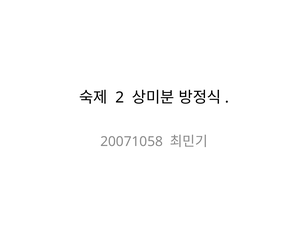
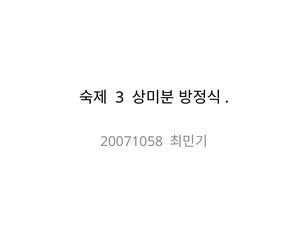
2: 2 -> 3
